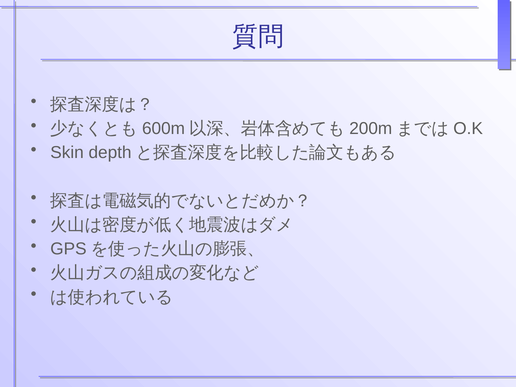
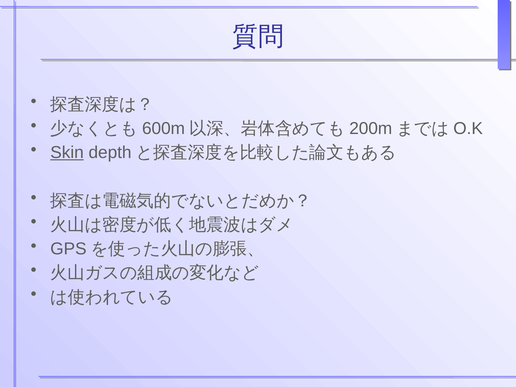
Skin underline: none -> present
